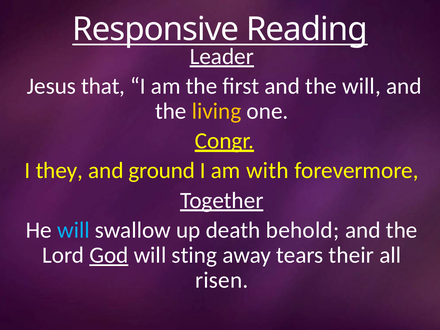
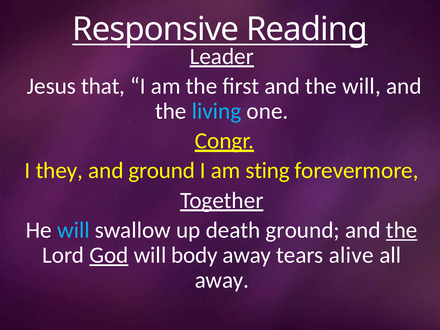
living colour: yellow -> light blue
with: with -> sting
death behold: behold -> ground
the at (402, 230) underline: none -> present
sting: sting -> body
their: their -> alive
risen at (222, 280): risen -> away
